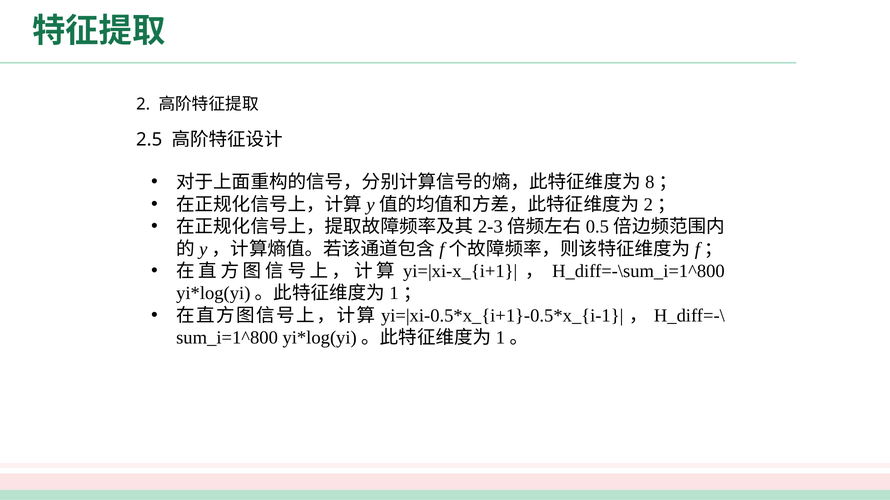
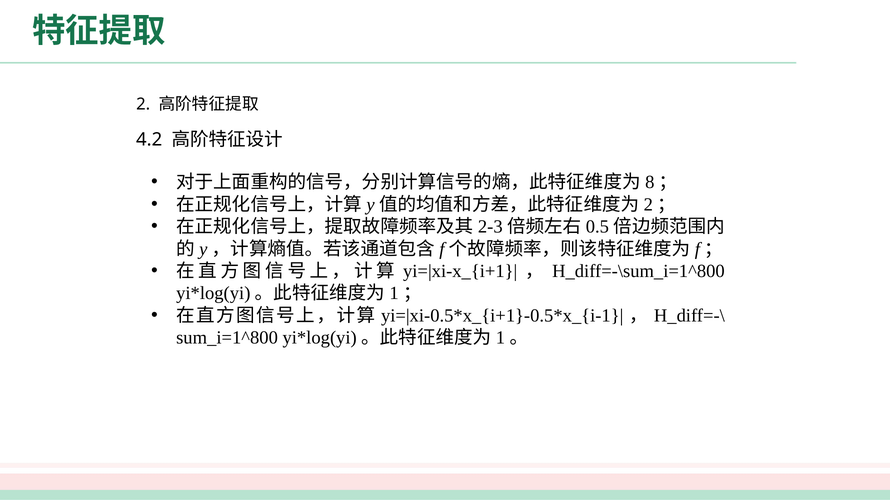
2.5: 2.5 -> 4.2
